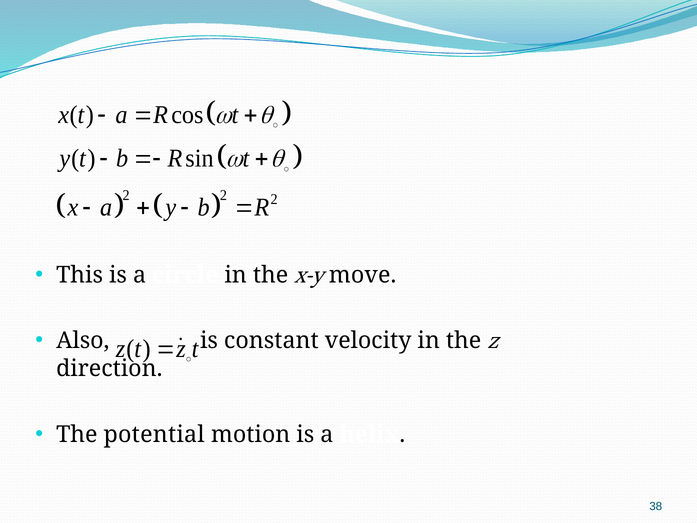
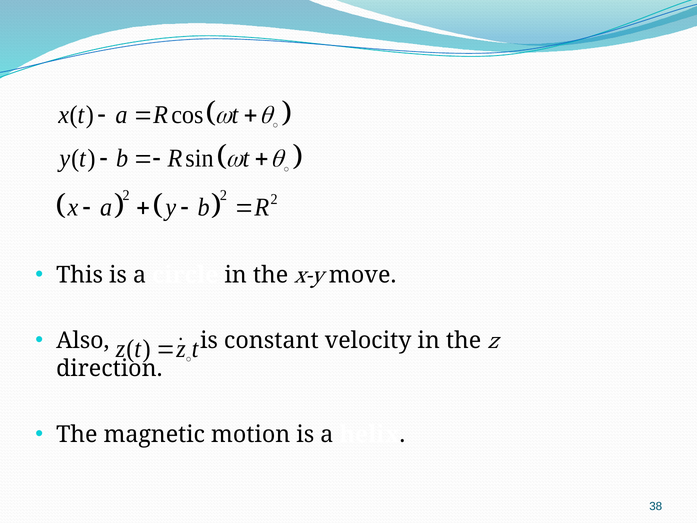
potential: potential -> magnetic
